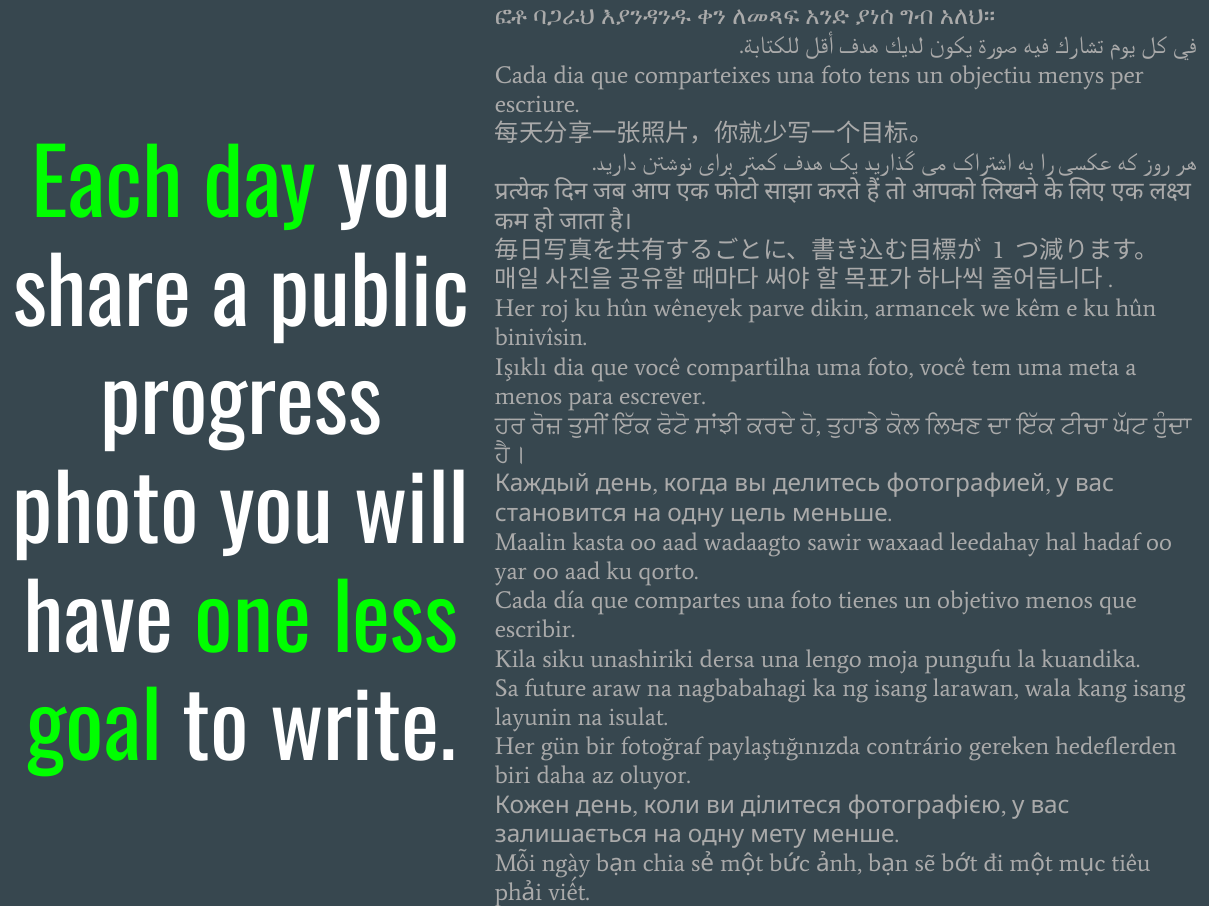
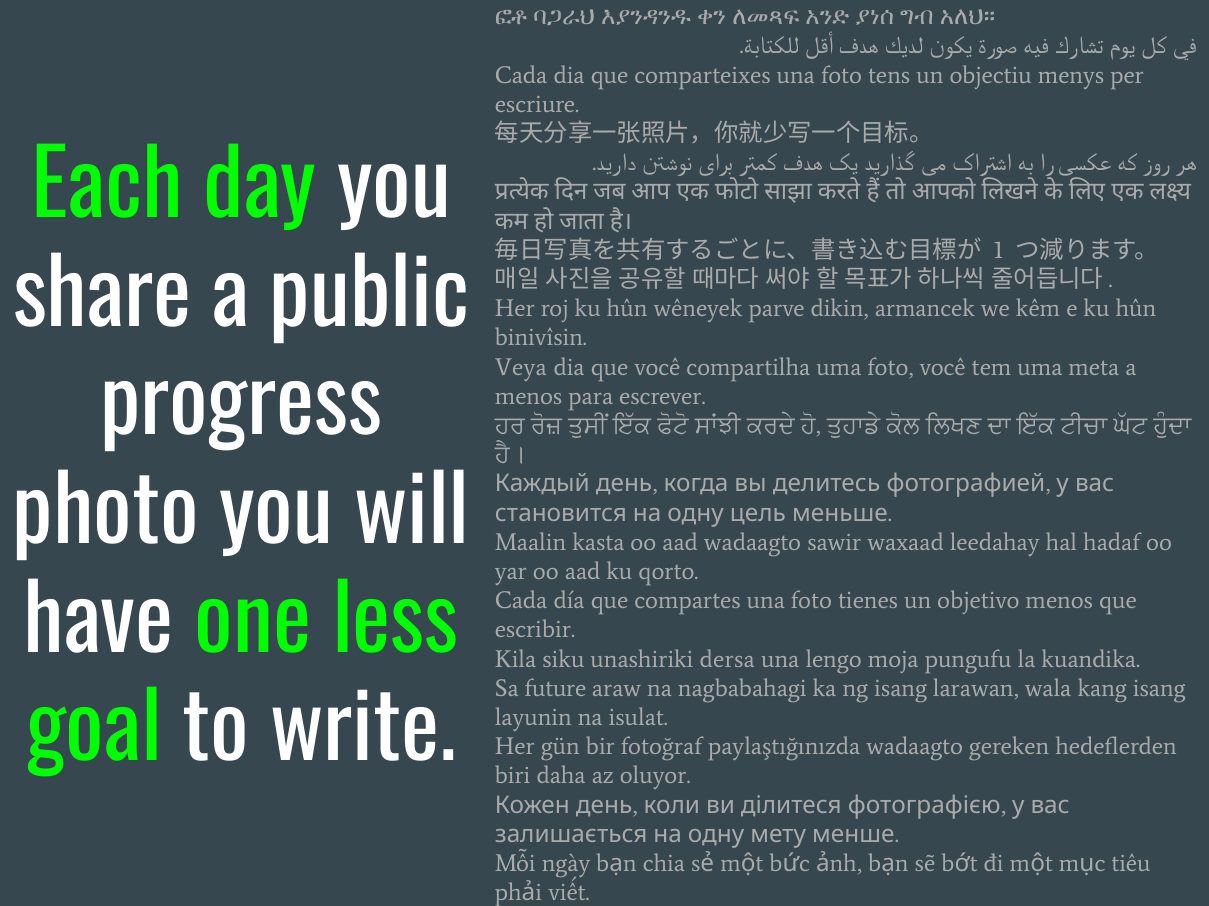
Işıklı: Işıklı -> Veya
paylaştığınızda contrário: contrário -> wadaagto
